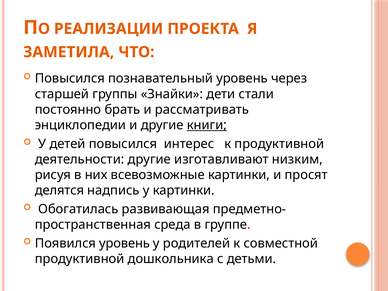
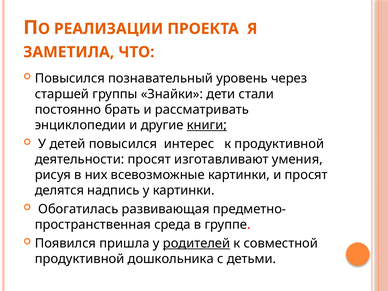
деятельности другие: другие -> просят
низким: низким -> умения
Появился уровень: уровень -> пришла
родителей underline: none -> present
